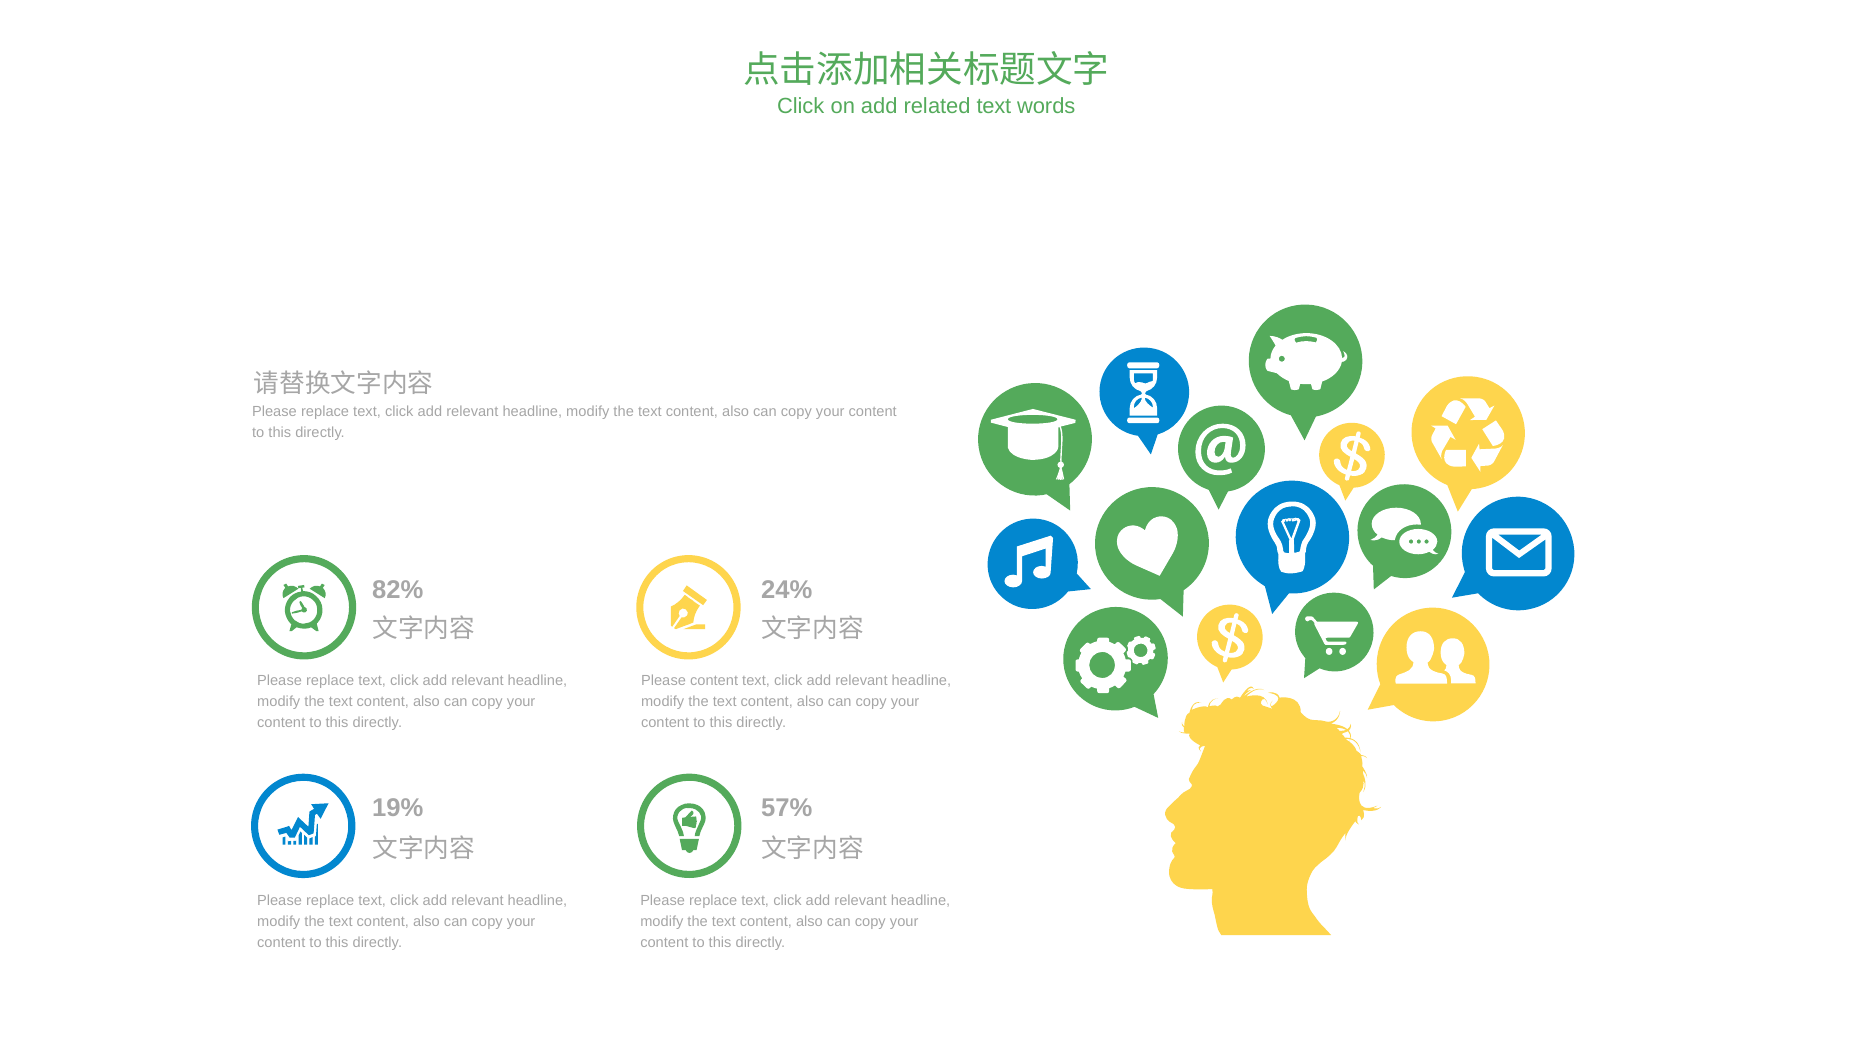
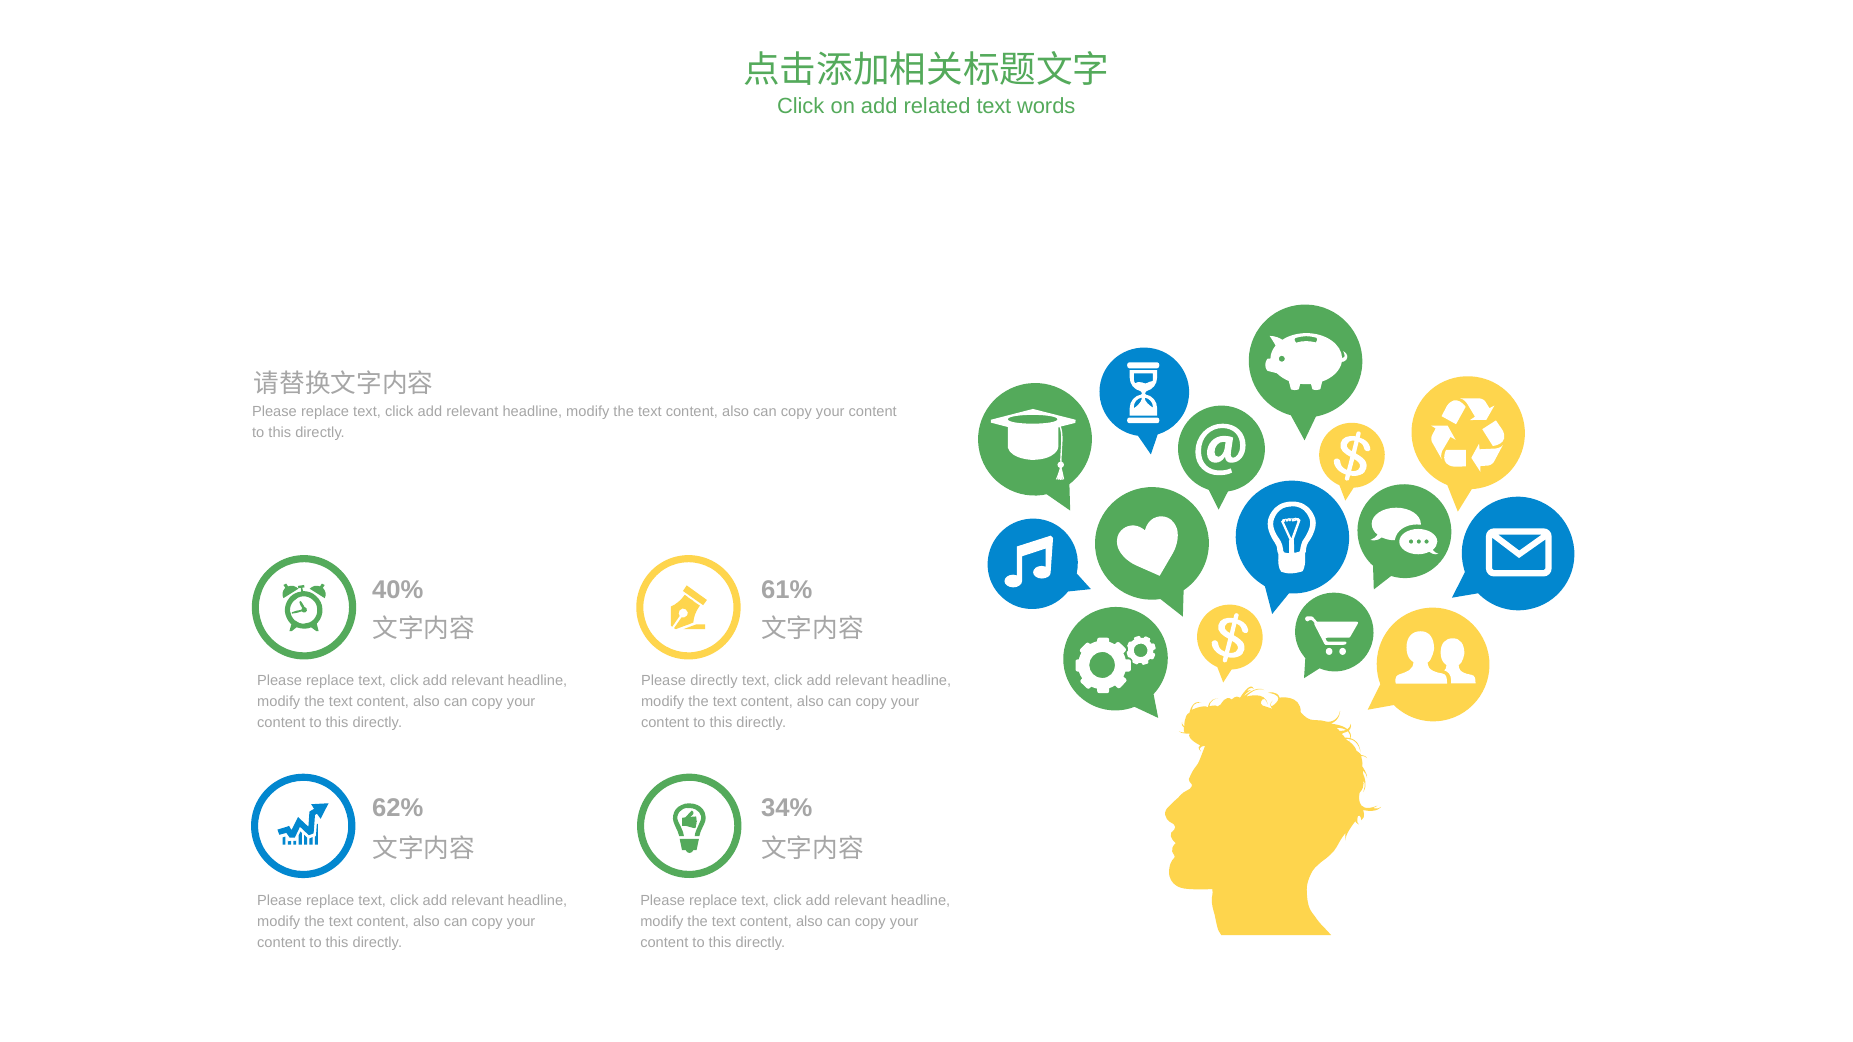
82%: 82% -> 40%
24%: 24% -> 61%
Please content: content -> directly
19%: 19% -> 62%
57%: 57% -> 34%
